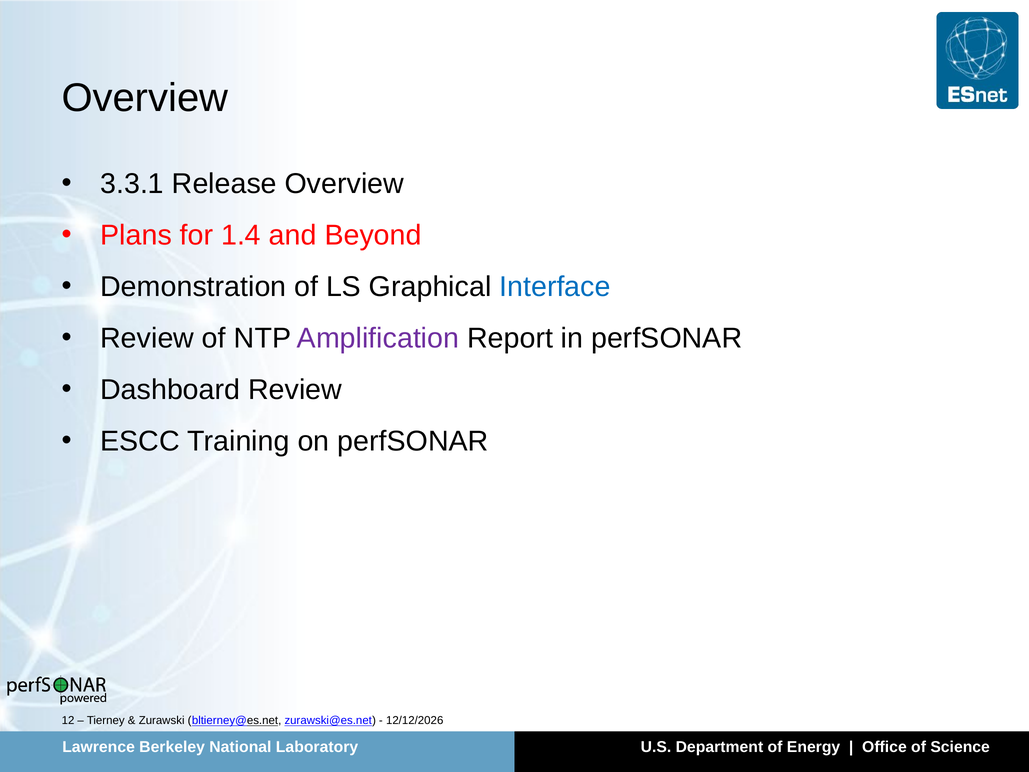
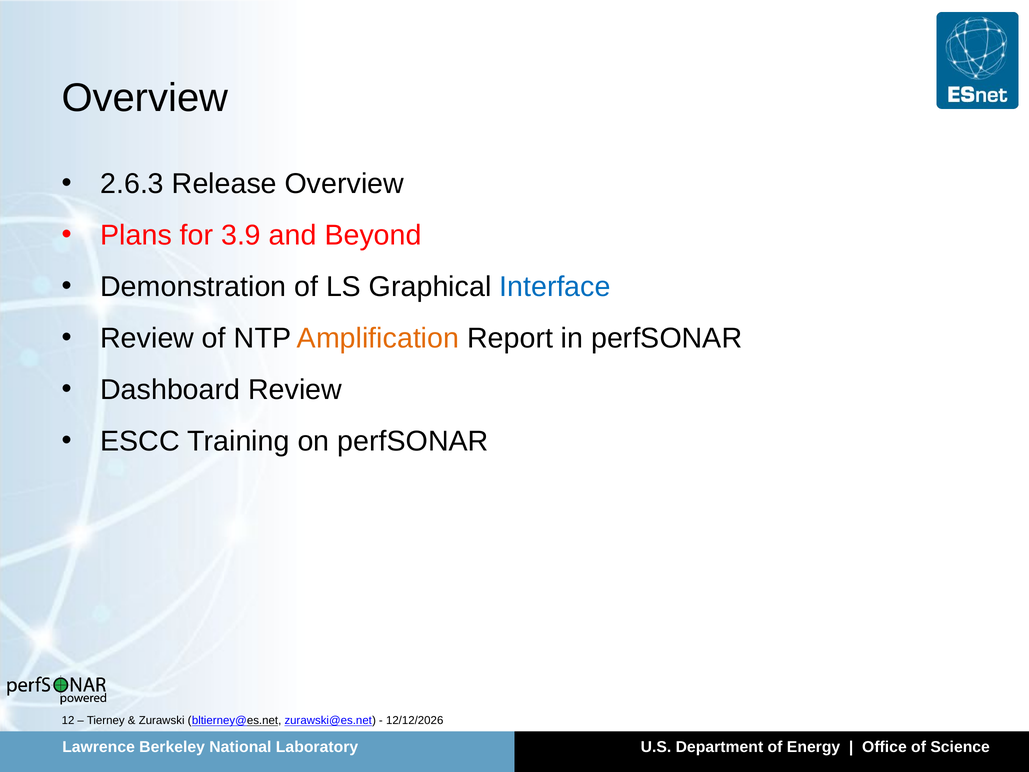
3.3.1: 3.3.1 -> 2.6.3
1.4: 1.4 -> 3.9
Amplification colour: purple -> orange
